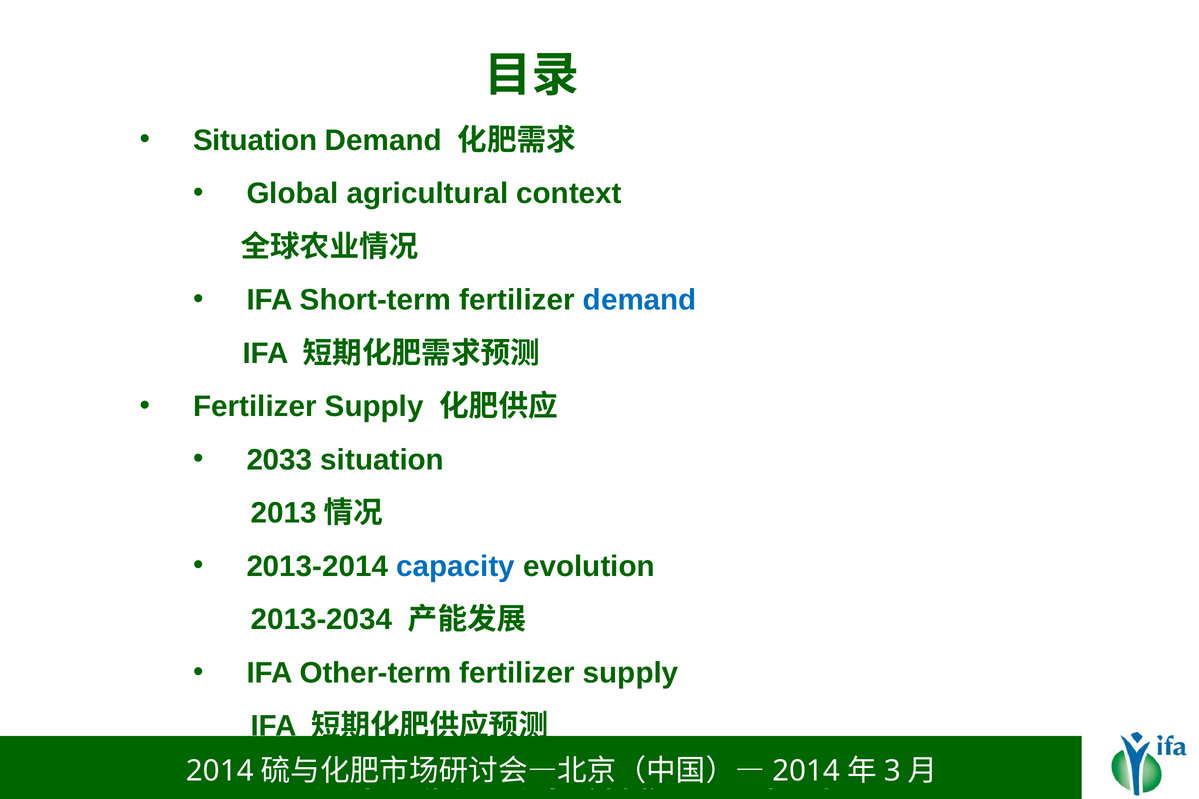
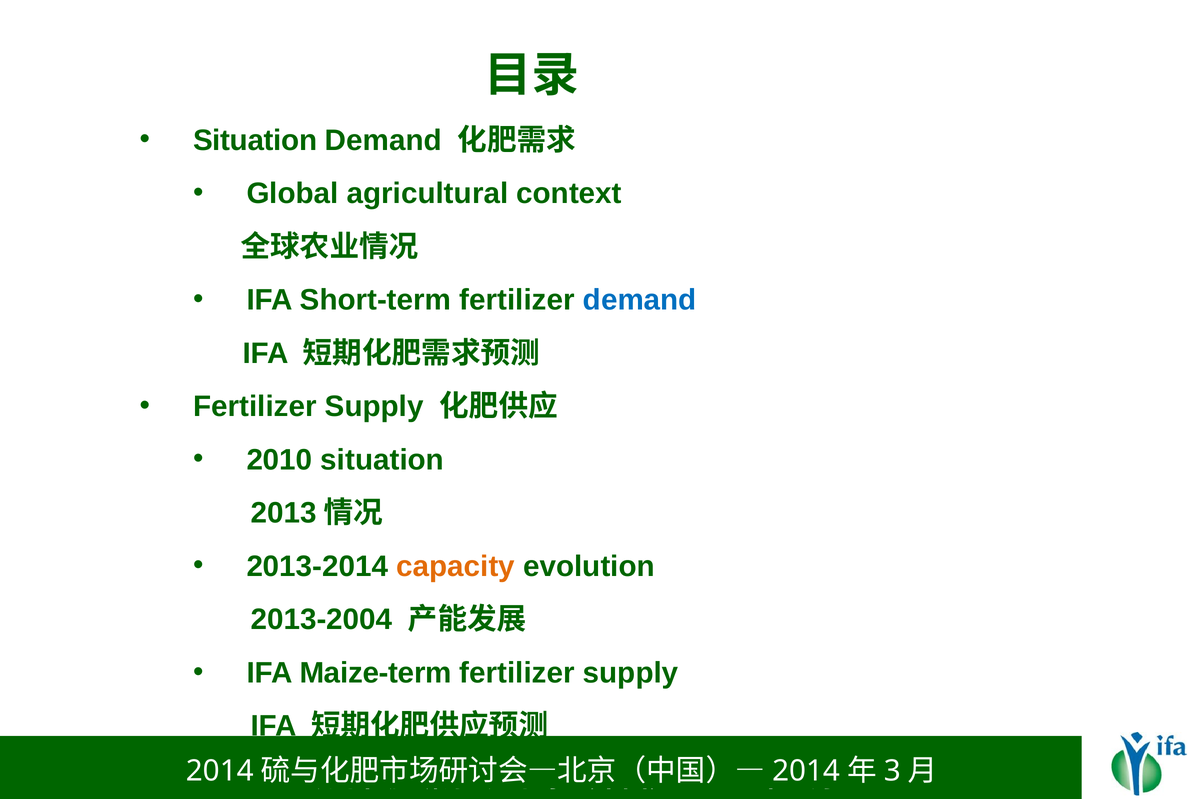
2033: 2033 -> 2010
capacity colour: blue -> orange
2013-2034: 2013-2034 -> 2013-2004
Other-term: Other-term -> Maize-term
